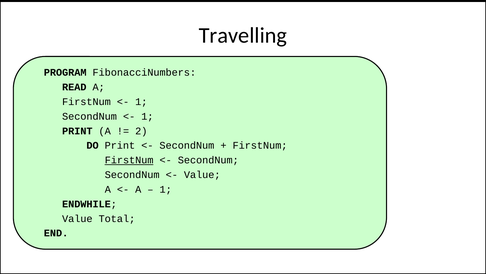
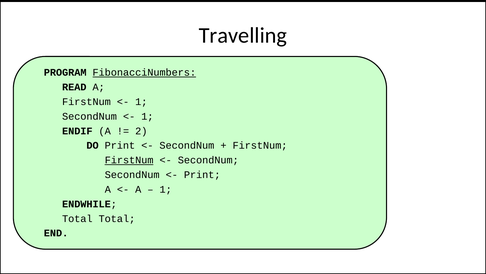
FibonacciNumbers underline: none -> present
PRINT at (77, 131): PRINT -> ENDIF
Value at (202, 174): Value -> Print
Value at (77, 218): Value -> Total
